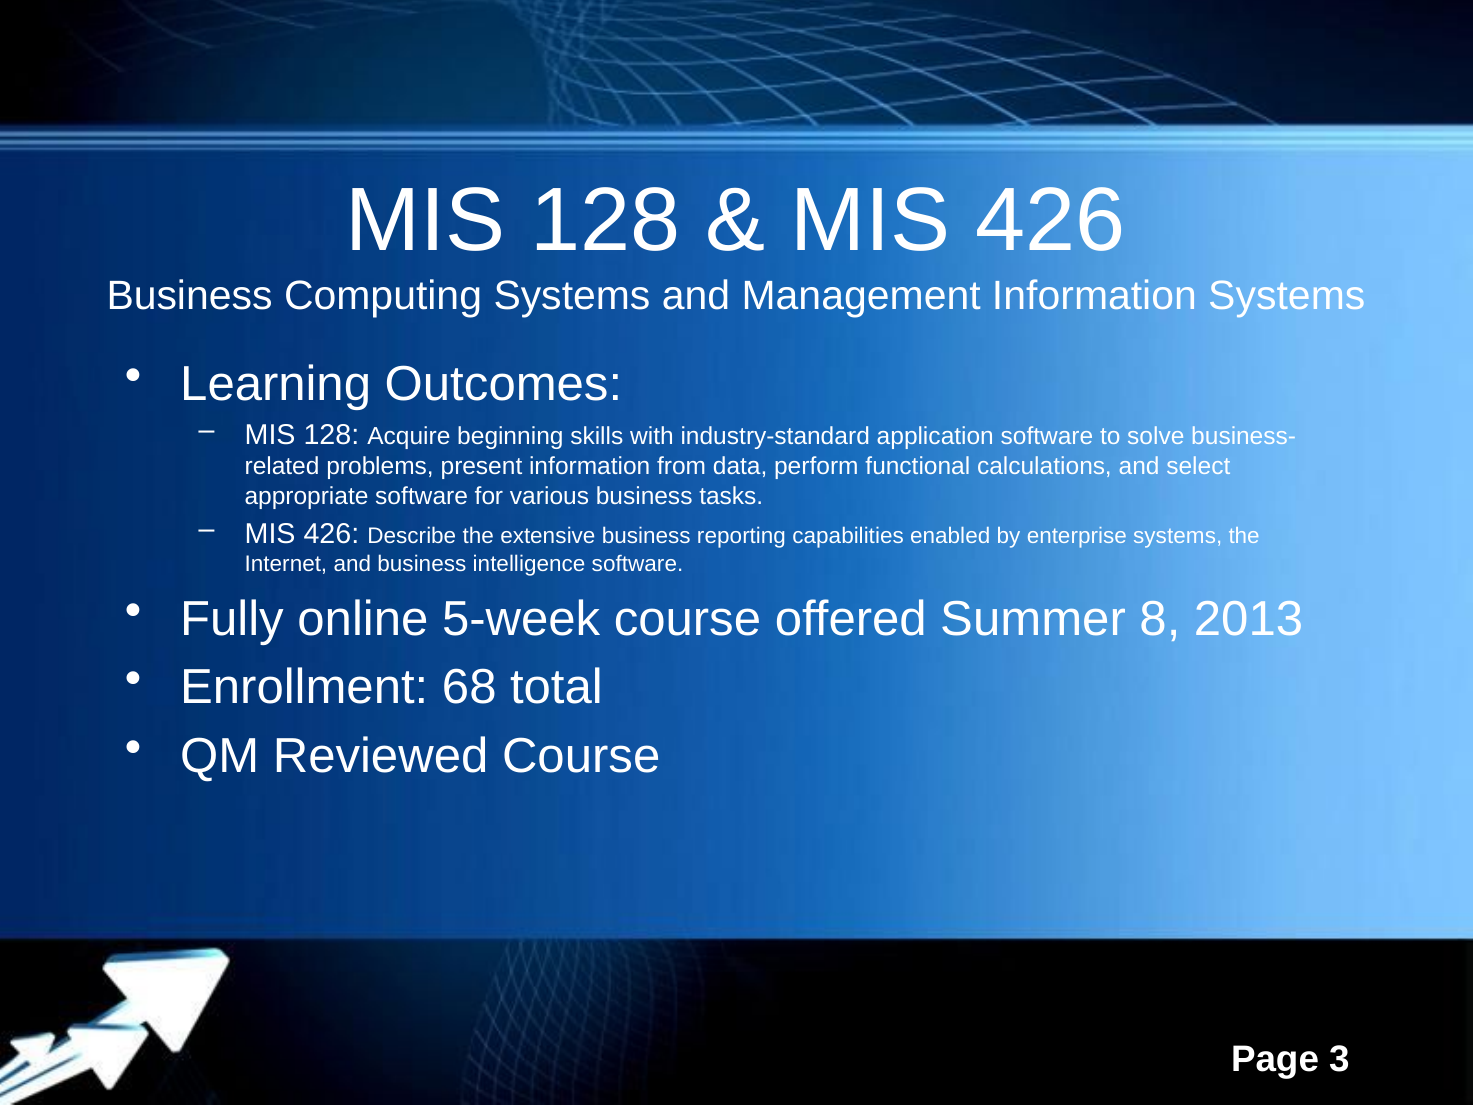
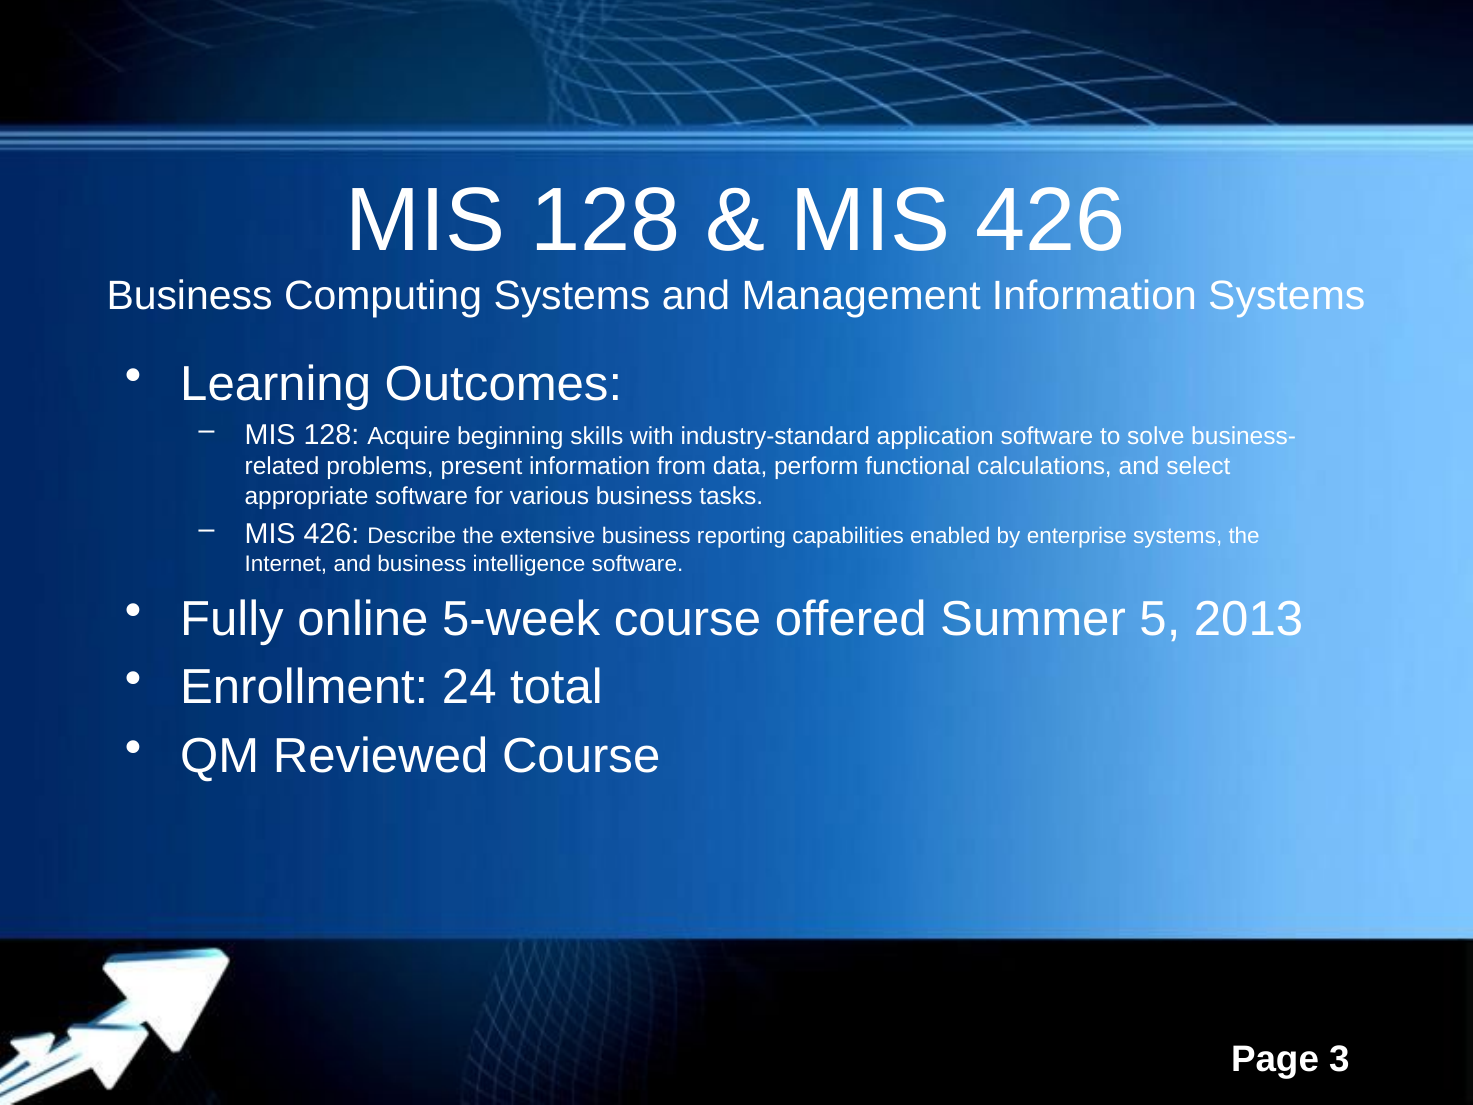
8: 8 -> 5
68: 68 -> 24
